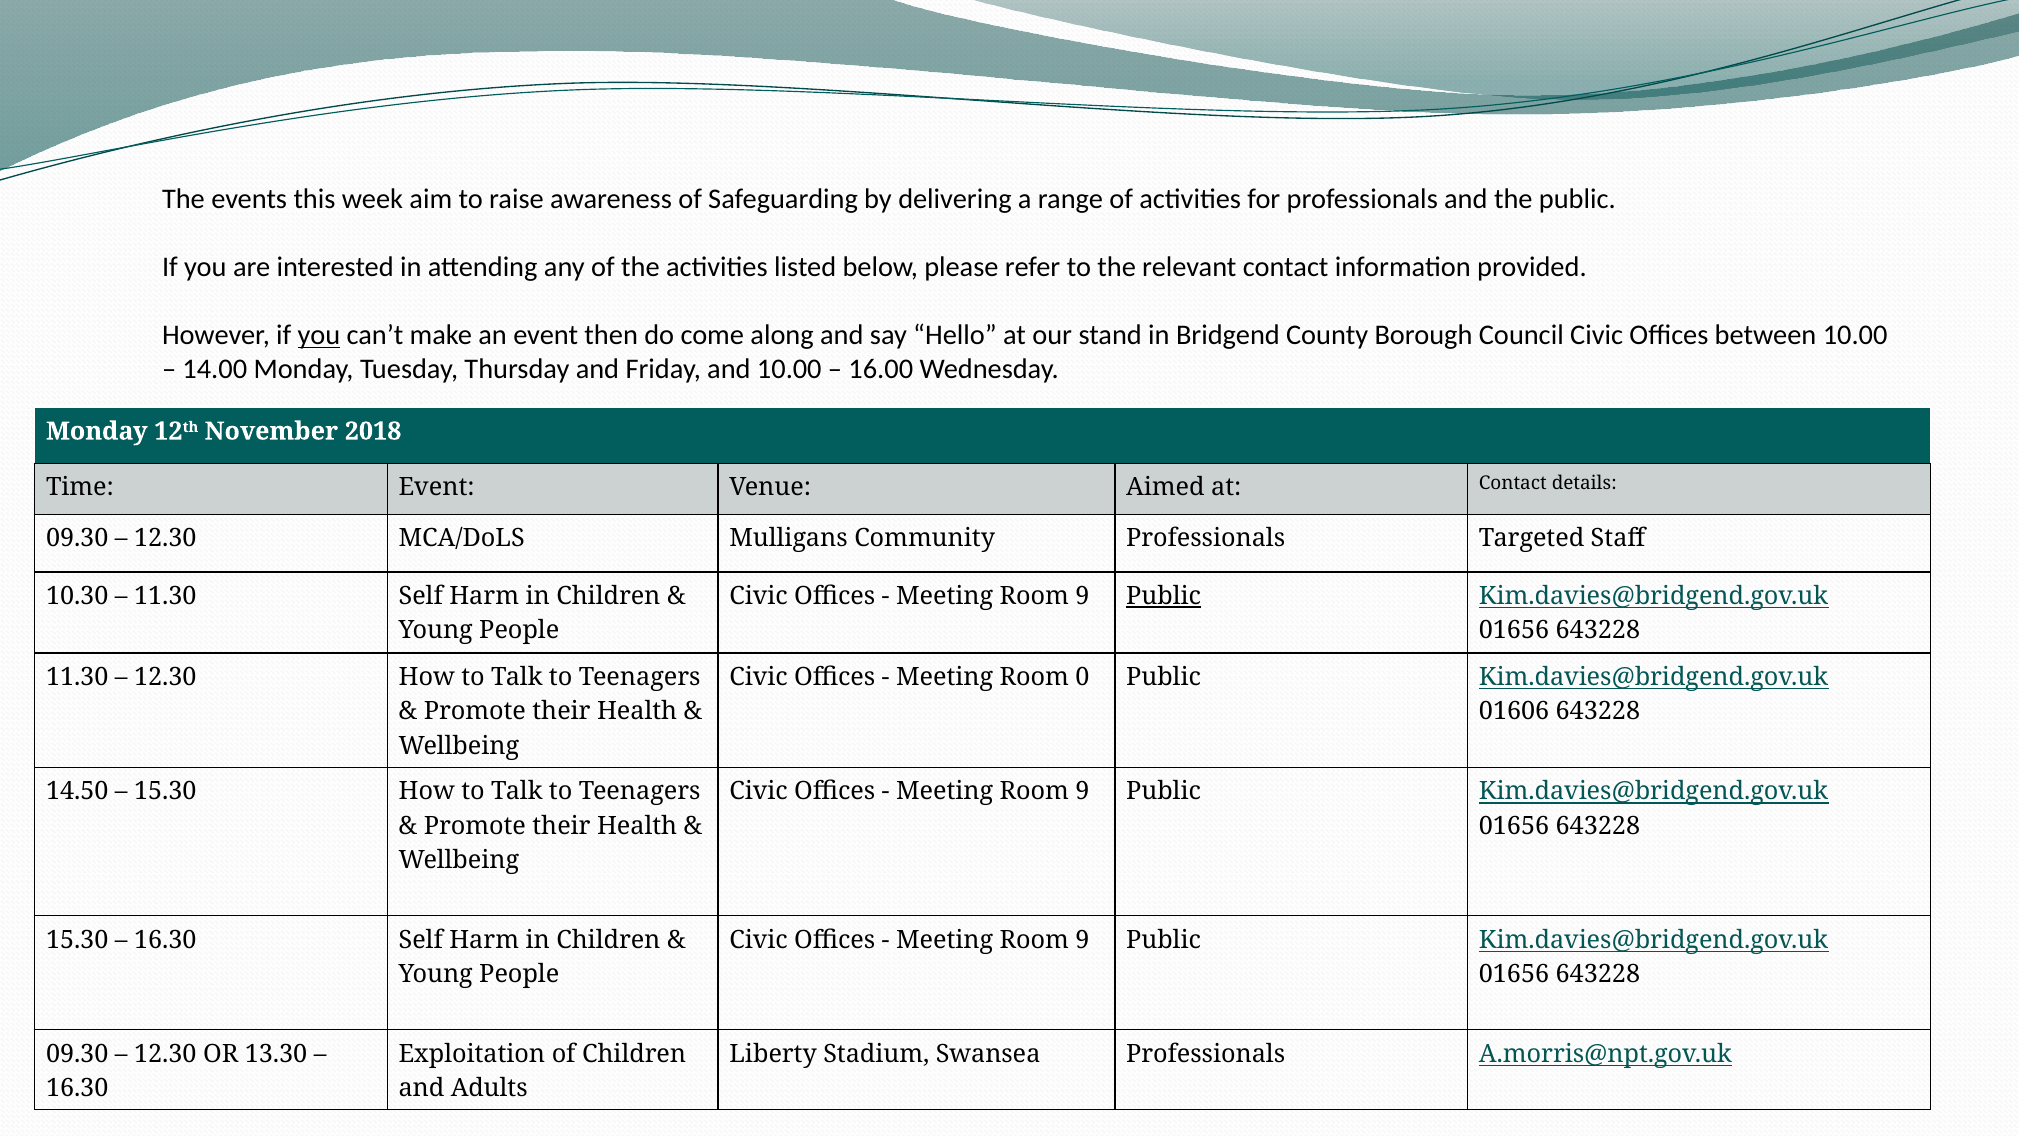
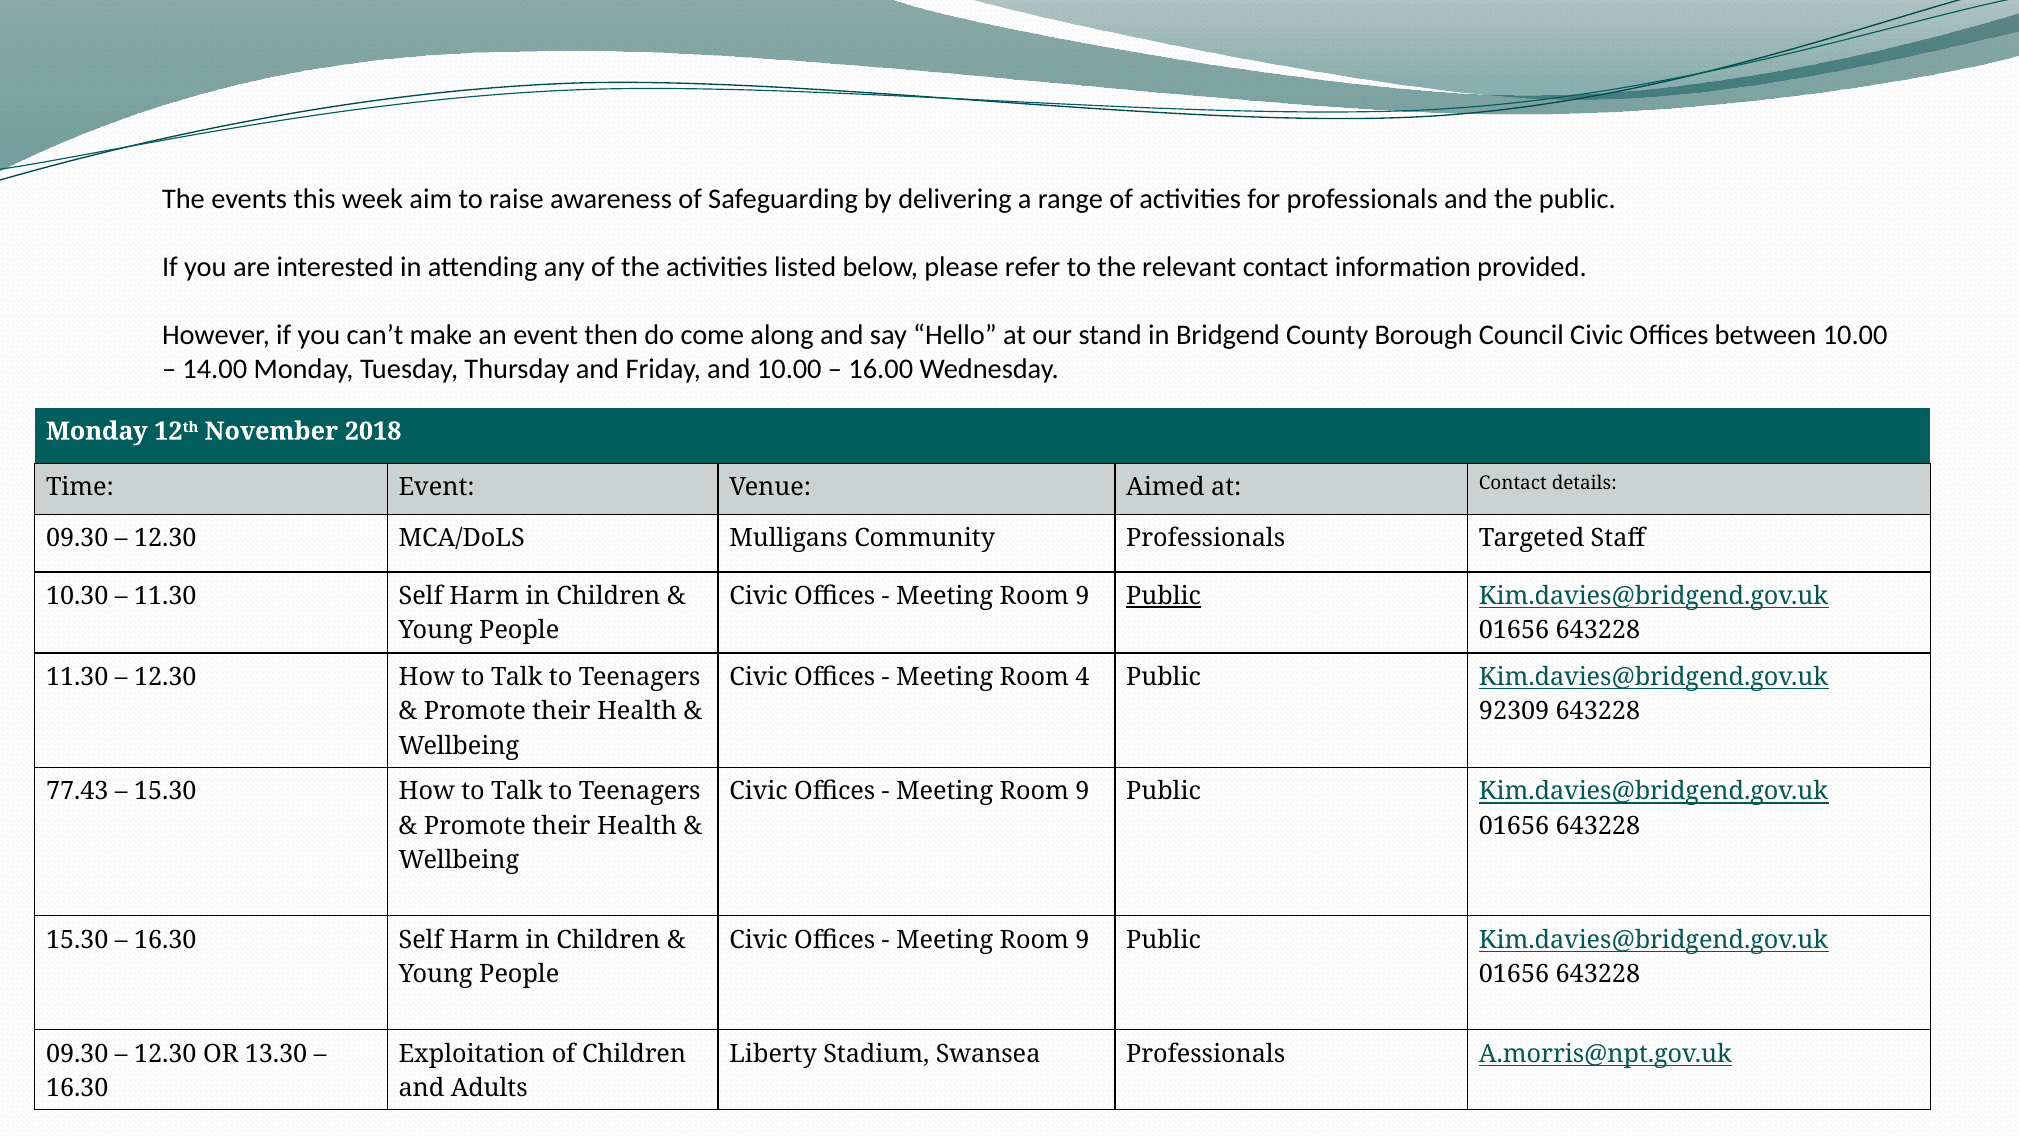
you at (319, 335) underline: present -> none
0: 0 -> 4
01606: 01606 -> 92309
14.50: 14.50 -> 77.43
